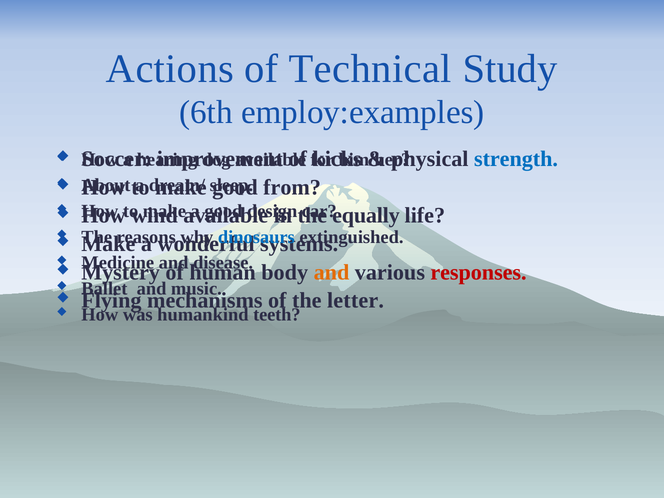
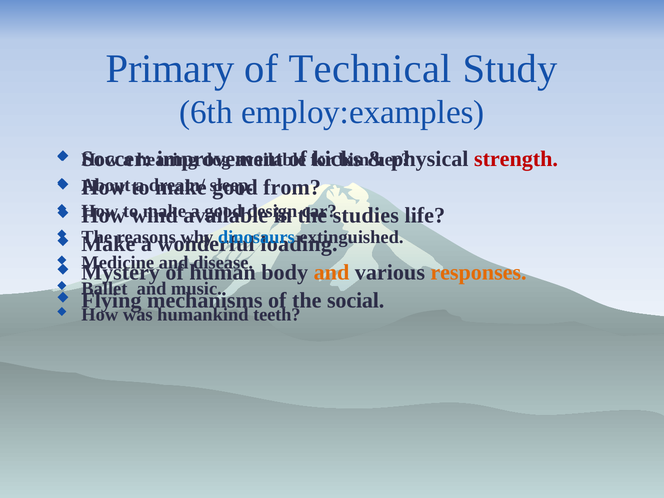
Actions: Actions -> Primary
strength colour: blue -> red
equally: equally -> studies
systems: systems -> loading
responses colour: red -> orange
letter: letter -> social
